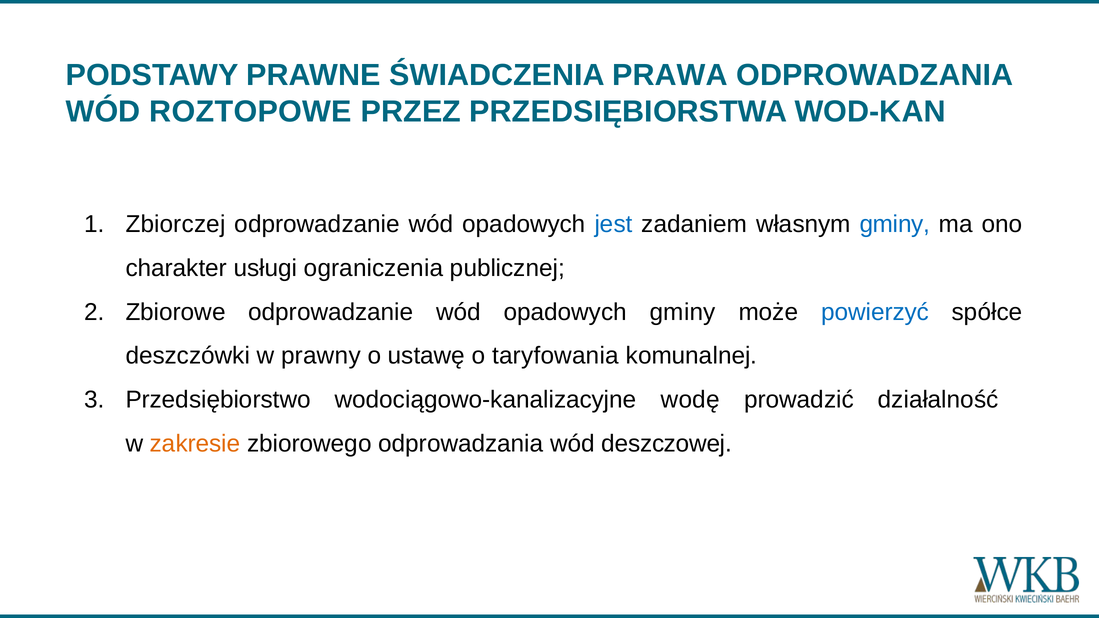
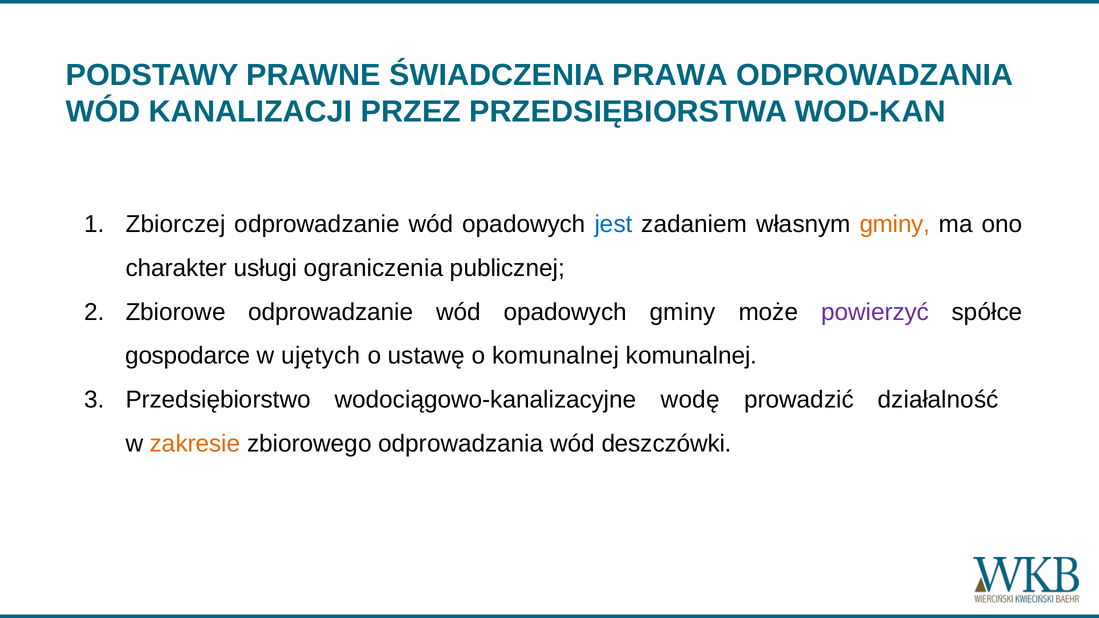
ROZTOPOWE: ROZTOPOWE -> KANALIZACJI
gminy at (895, 224) colour: blue -> orange
powierzyć colour: blue -> purple
deszczówki: deszczówki -> gospodarce
prawny: prawny -> ujętych
o taryfowania: taryfowania -> komunalnej
deszczowej: deszczowej -> deszczówki
